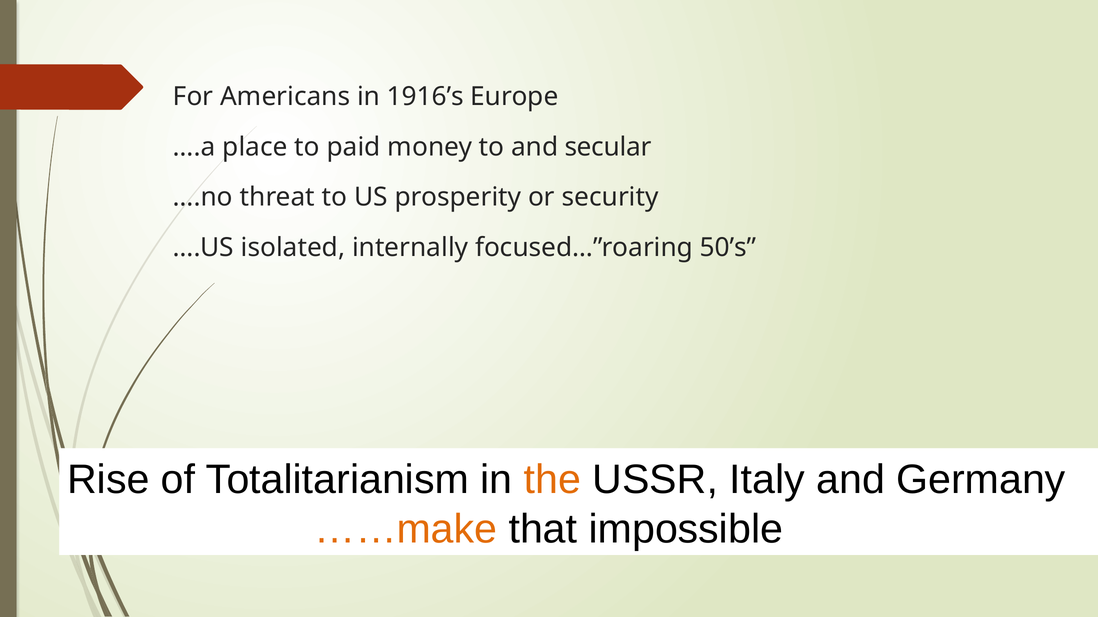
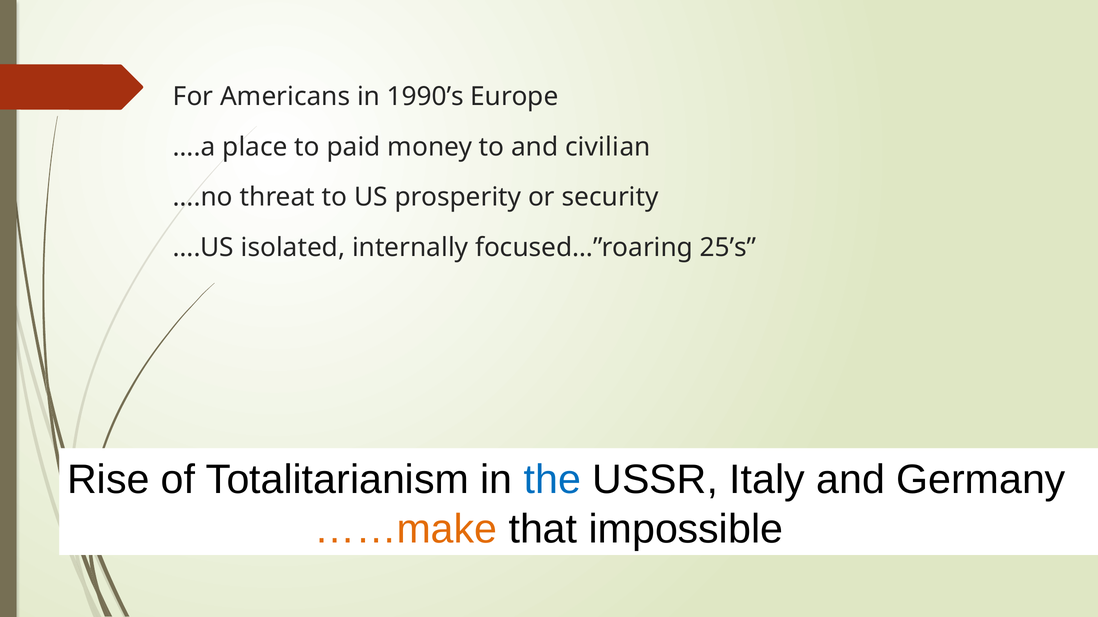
1916’s: 1916’s -> 1990’s
secular: secular -> civilian
50’s: 50’s -> 25’s
the colour: orange -> blue
